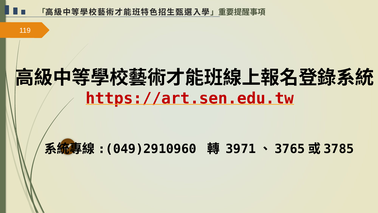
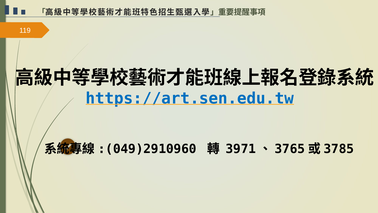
https://art.sen.edu.tw colour: red -> blue
